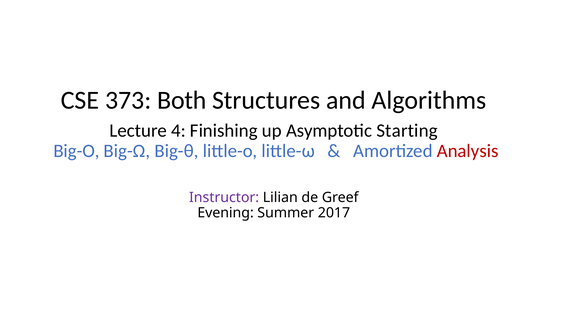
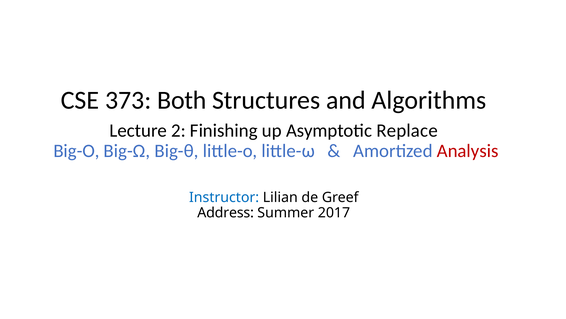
4: 4 -> 2
Starting: Starting -> Replace
Instructor colour: purple -> blue
Evening: Evening -> Address
